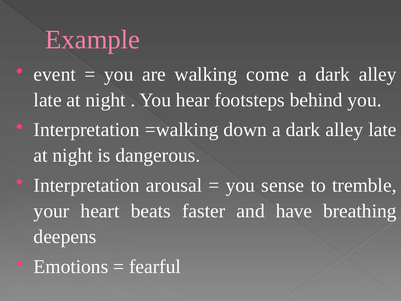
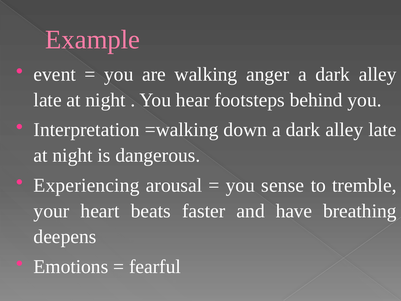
come: come -> anger
Interpretation at (87, 185): Interpretation -> Experiencing
